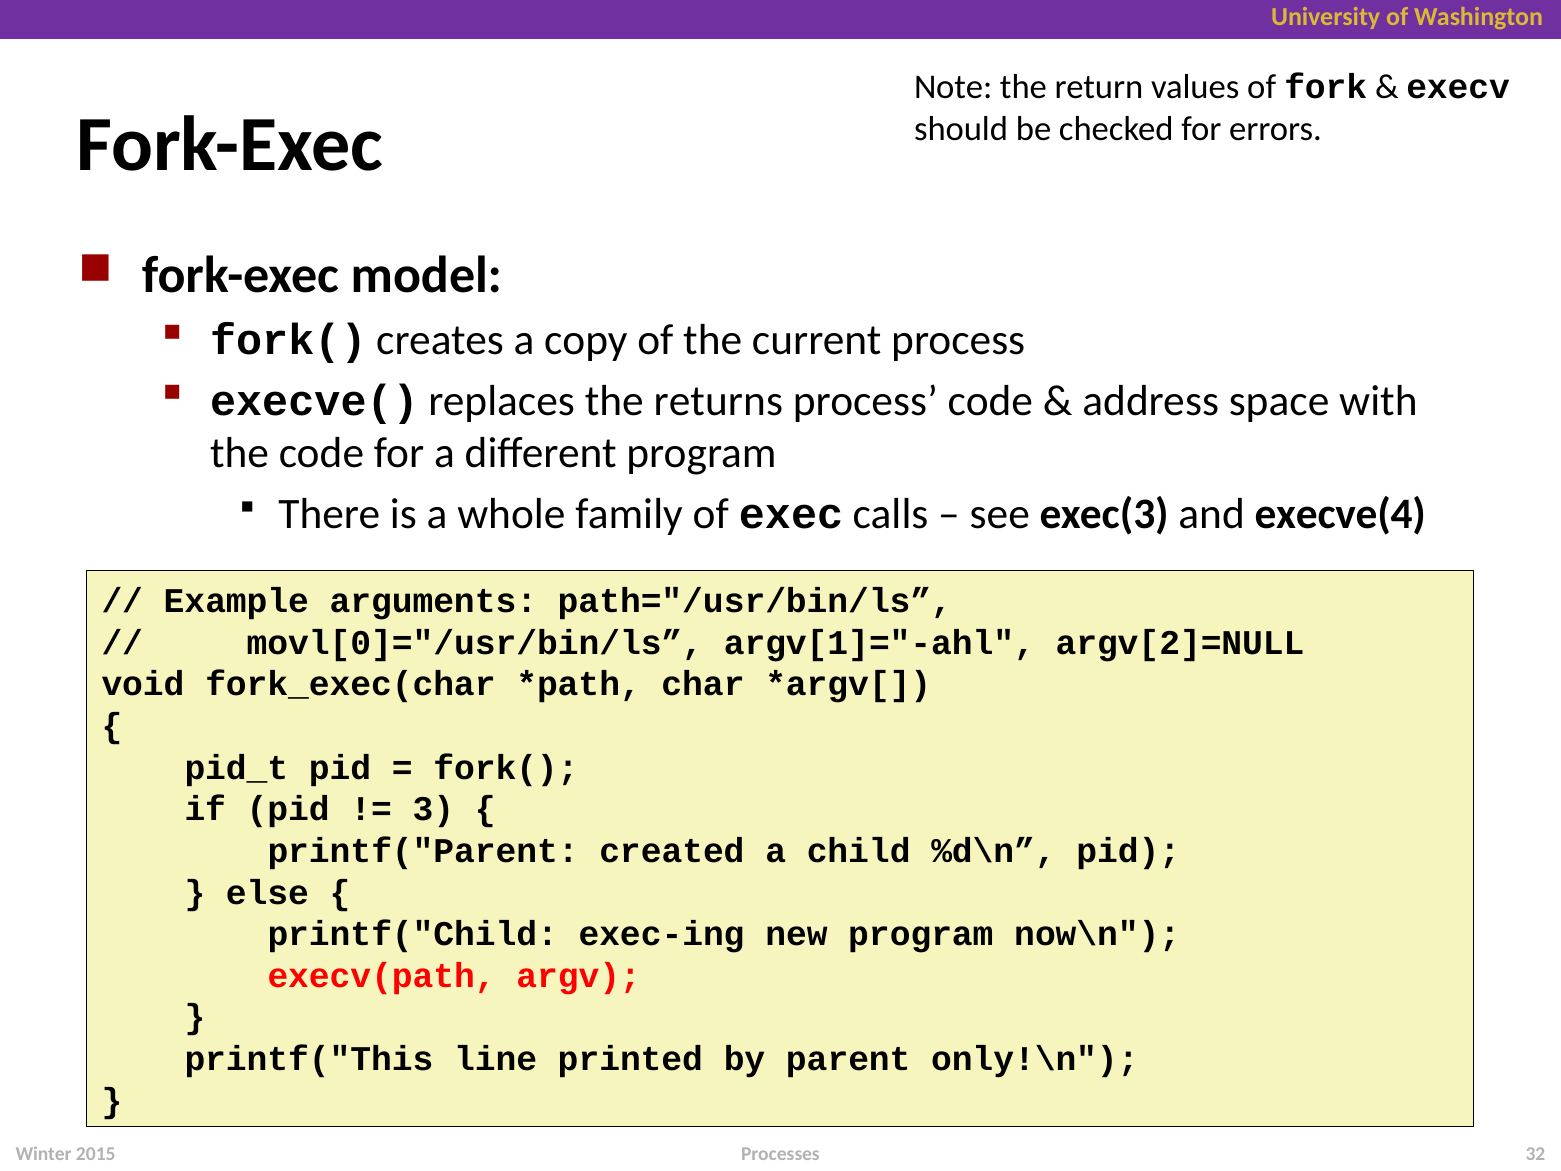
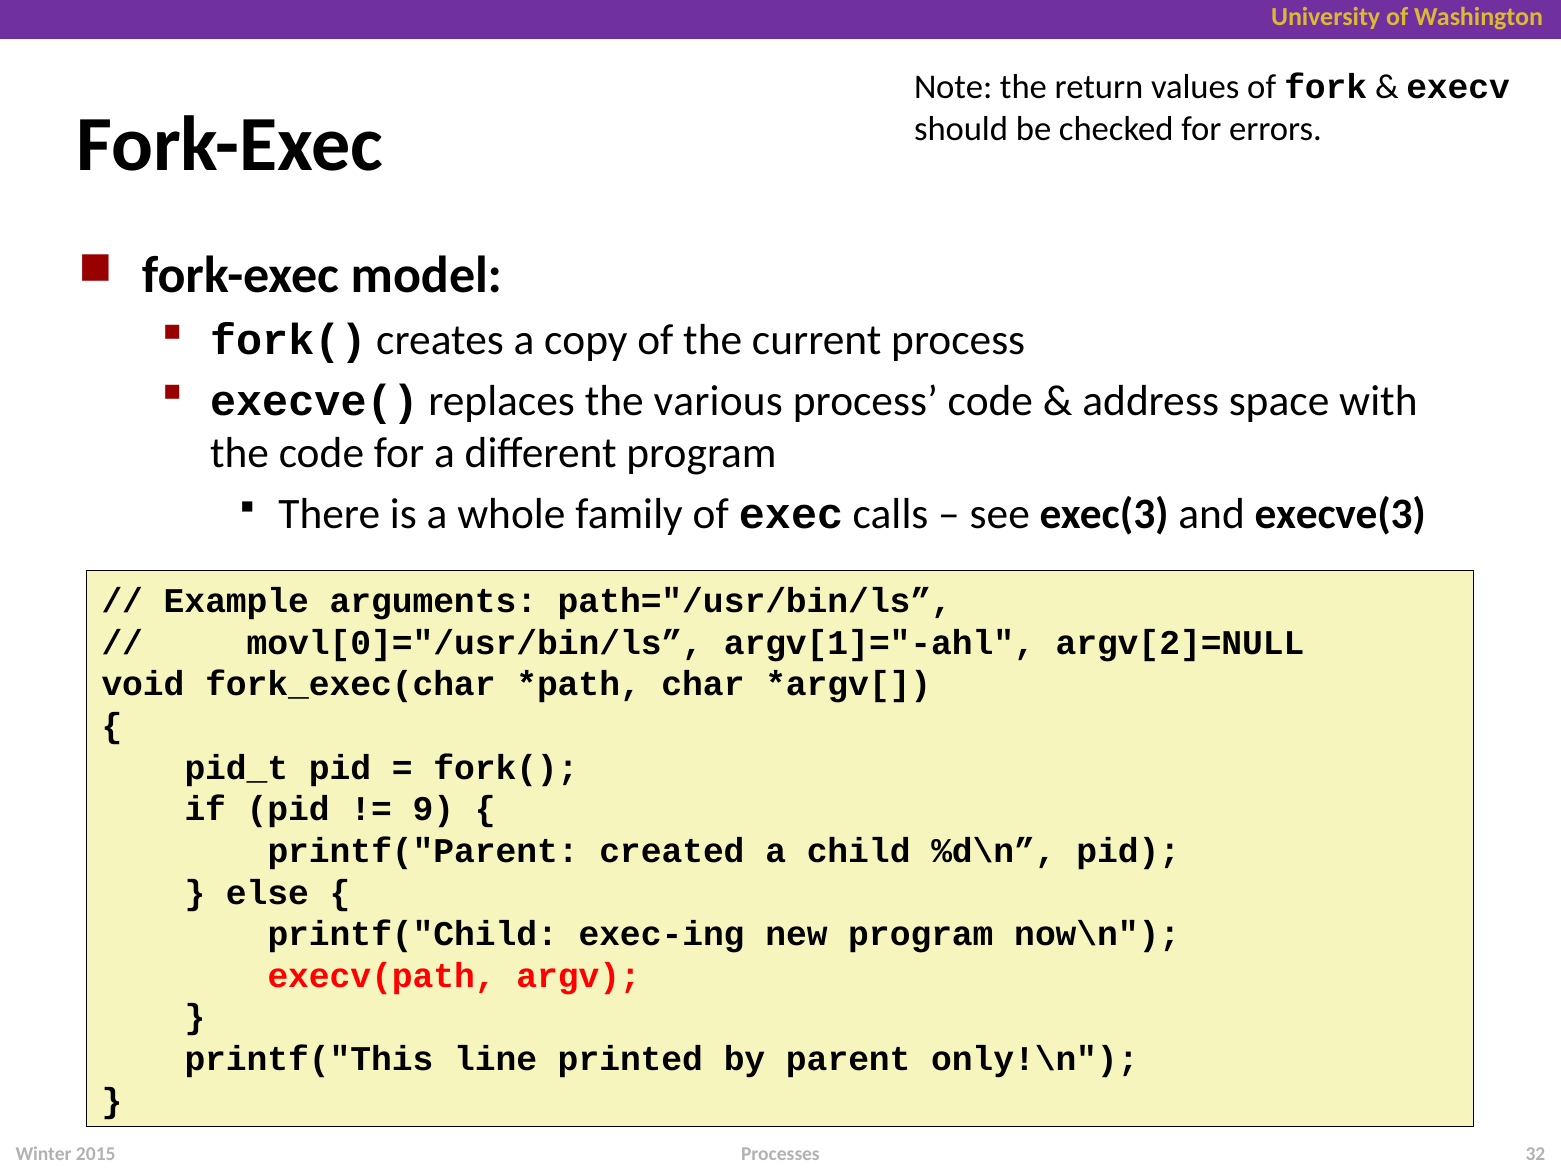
returns: returns -> various
execve(4: execve(4 -> execve(3
3: 3 -> 9
